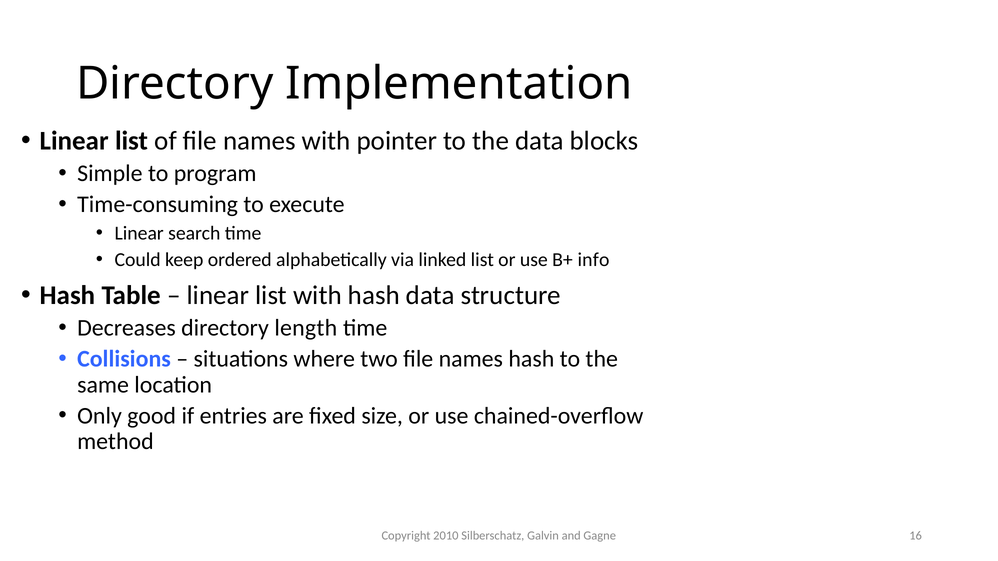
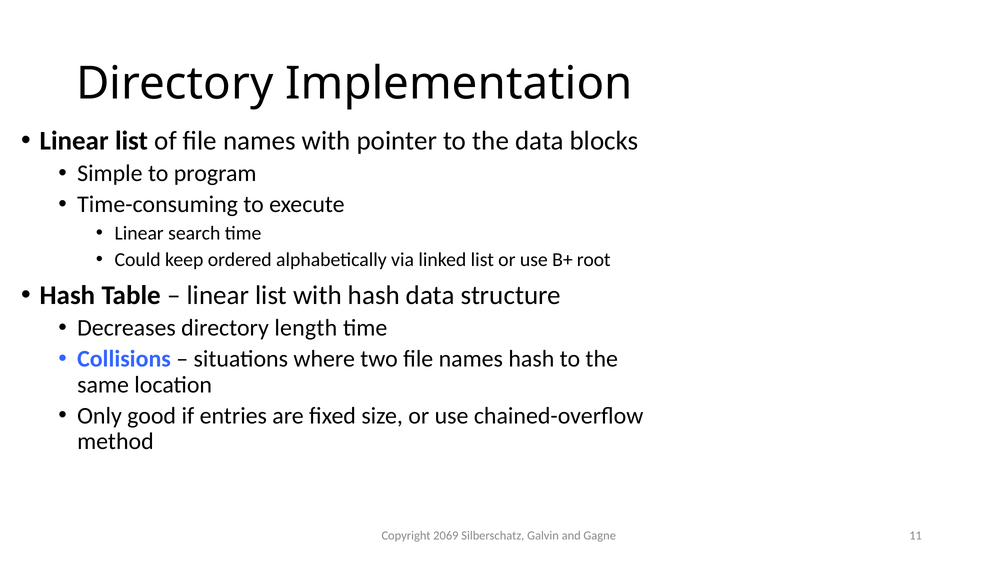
info: info -> root
2010: 2010 -> 2069
16: 16 -> 11
